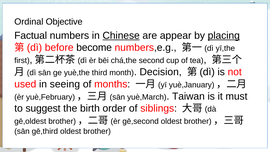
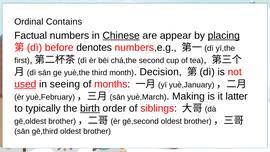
Objective: Objective -> Contains
become: become -> denotes
used underline: none -> present
Taiwan: Taiwan -> Making
must: must -> latter
suggest: suggest -> typically
birth underline: none -> present
